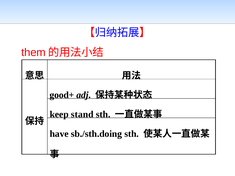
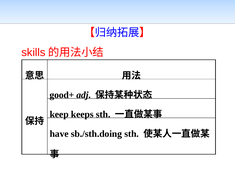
them: them -> skills
stand: stand -> keeps
